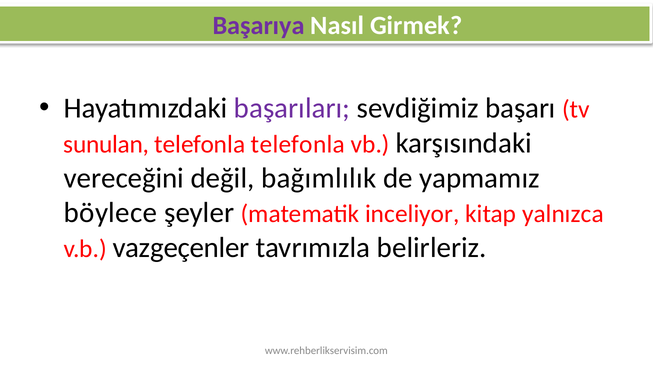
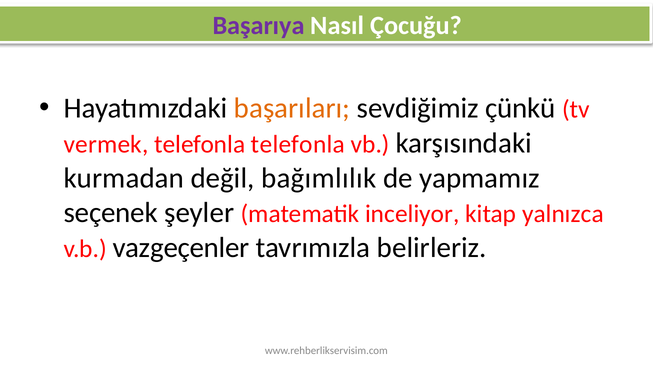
Girmek: Girmek -> Çocuğu
başarıları colour: purple -> orange
başarı: başarı -> çünkü
sunulan: sunulan -> vermek
vereceğini: vereceğini -> kurmadan
böylece: böylece -> seçenek
